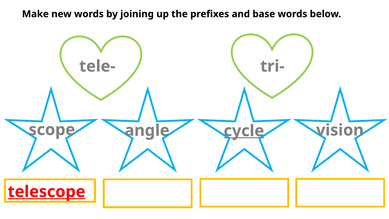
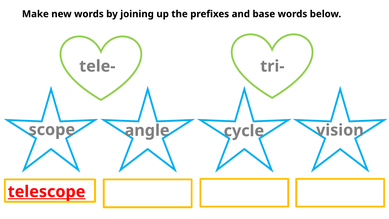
cycle underline: present -> none
